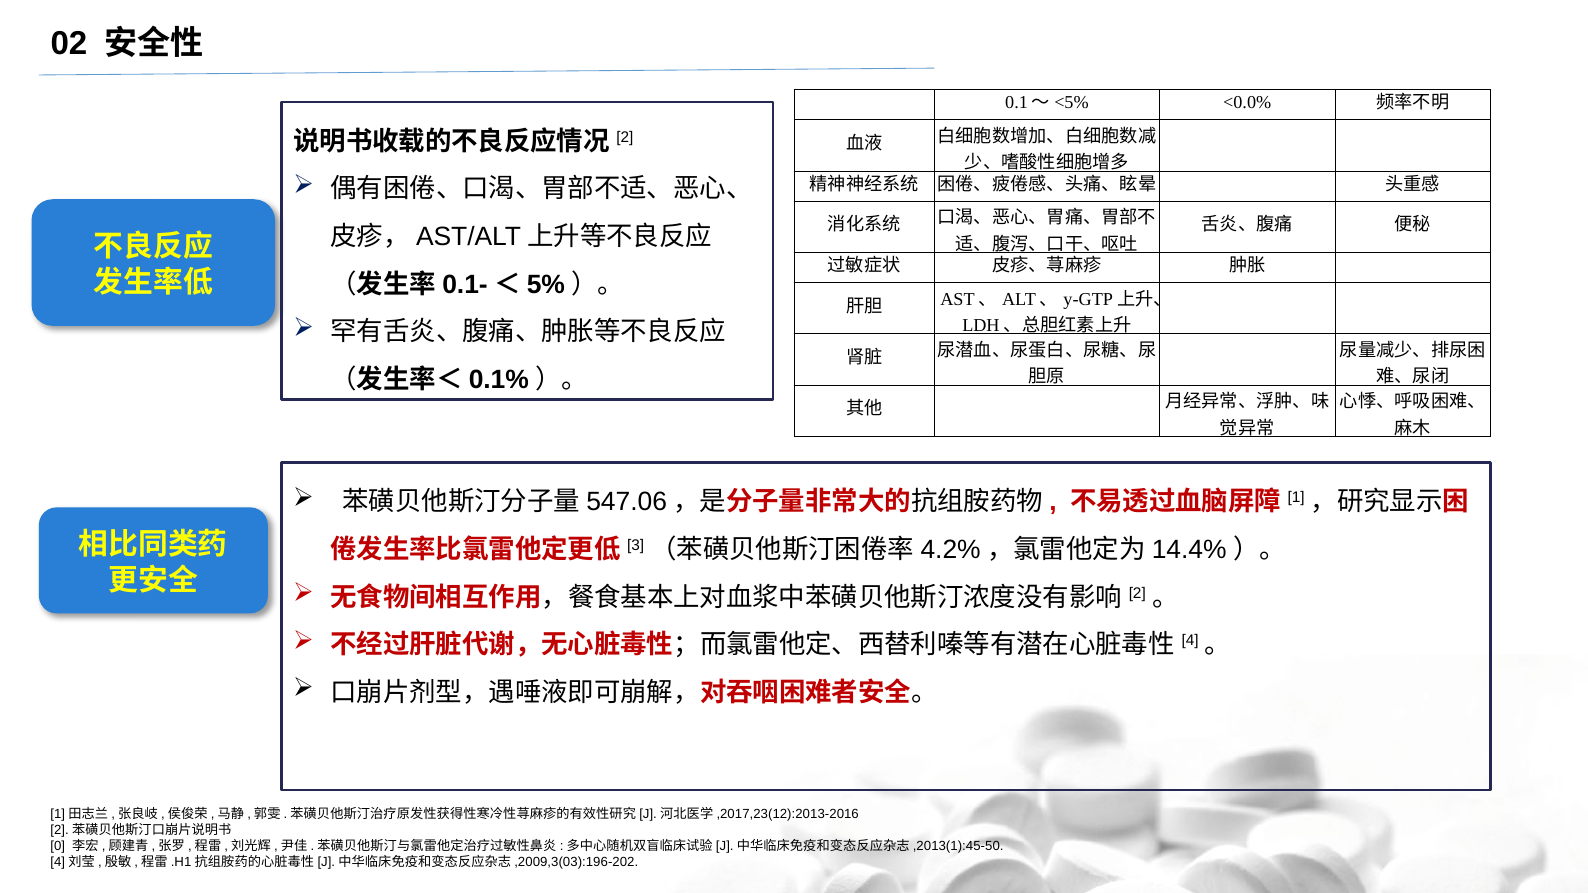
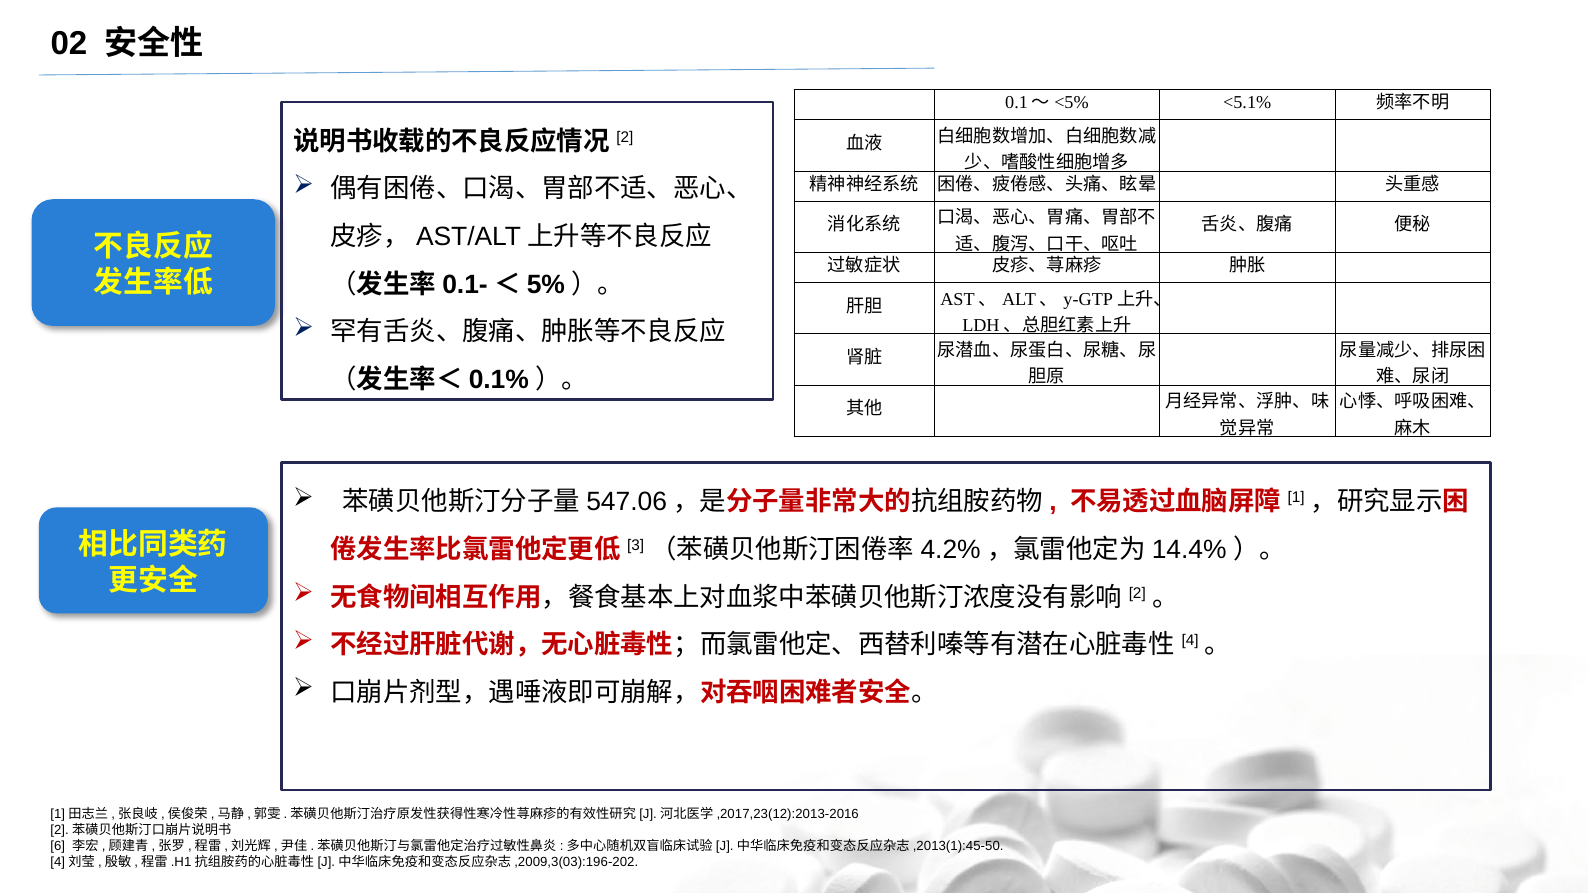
<0.0%: <0.0% -> <5.1%
0: 0 -> 6
